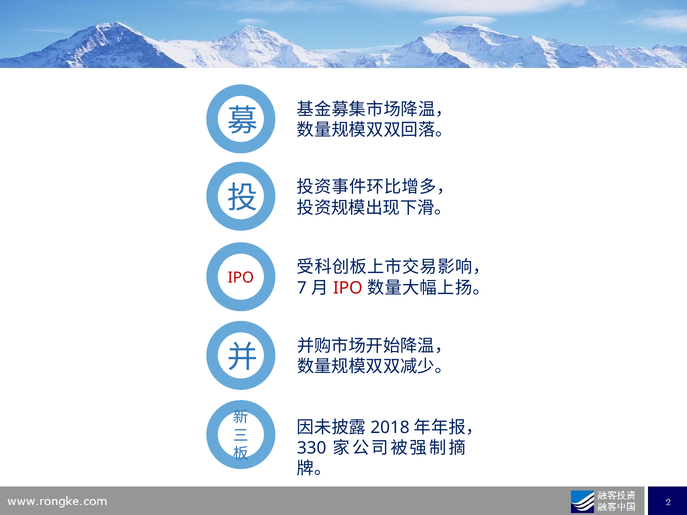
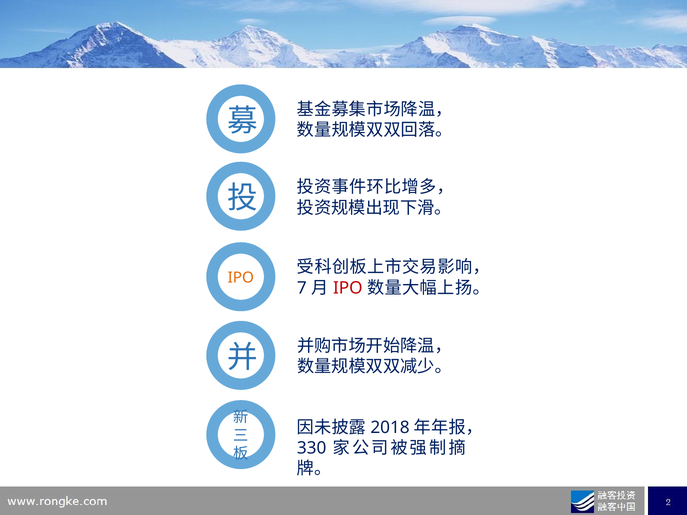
IPO at (241, 278) colour: red -> orange
